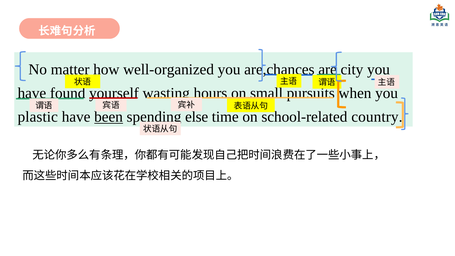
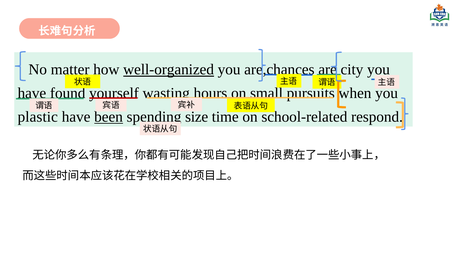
well-organized underline: none -> present
else: else -> size
country: country -> respond
